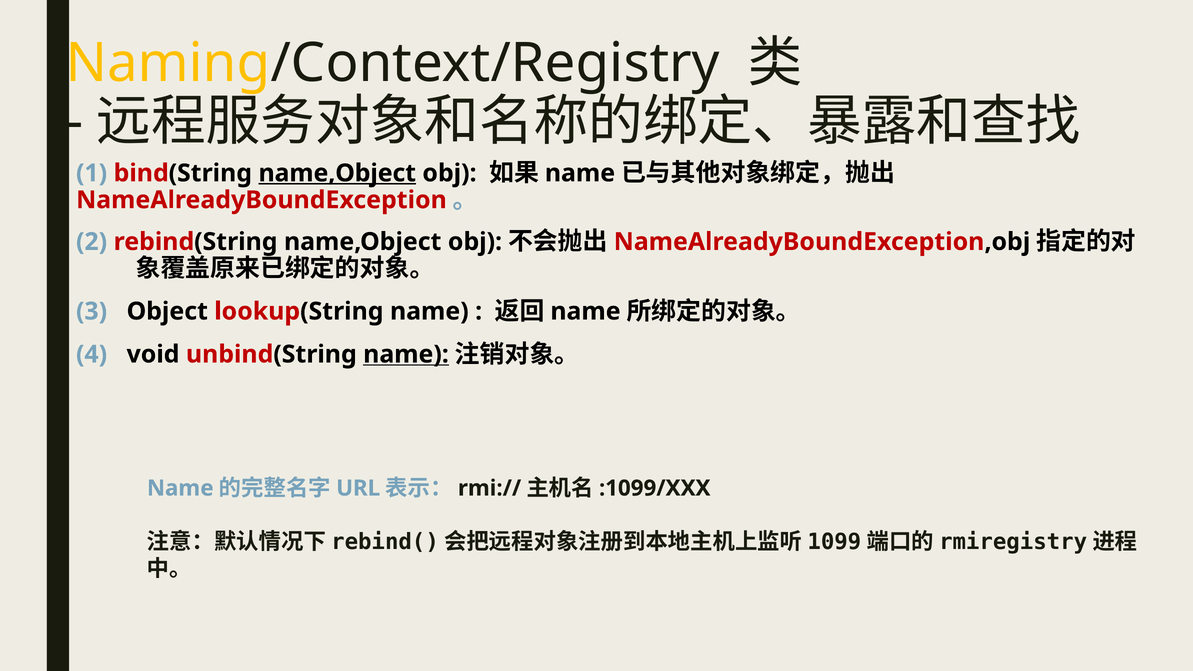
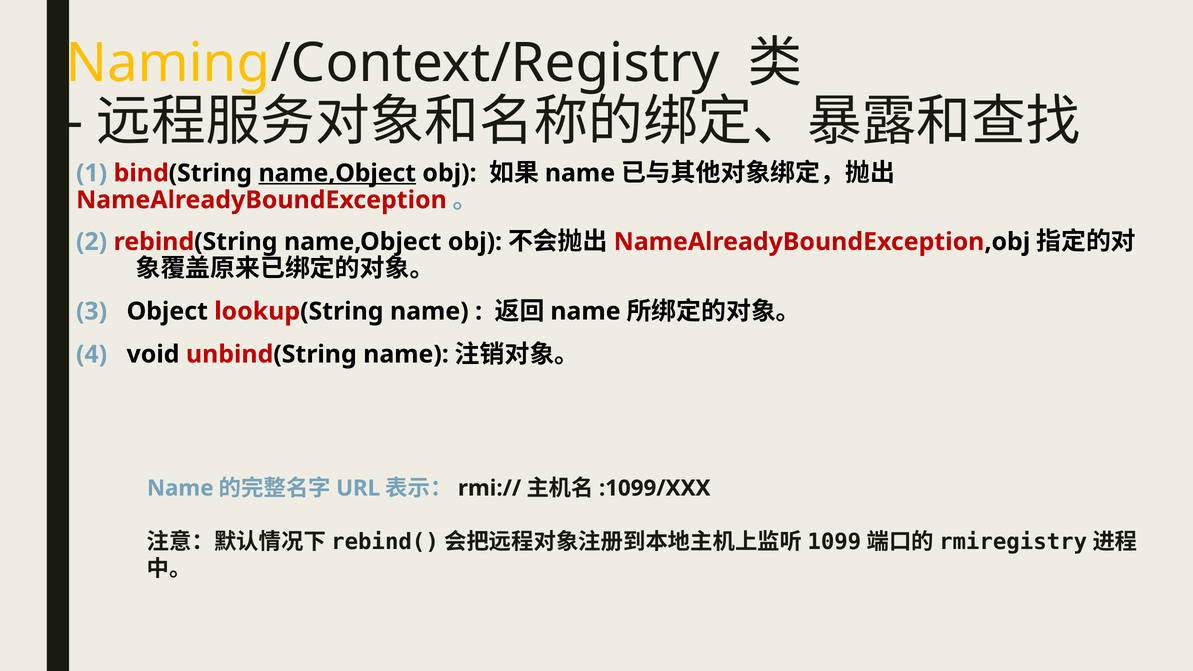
name at (406, 354) underline: present -> none
